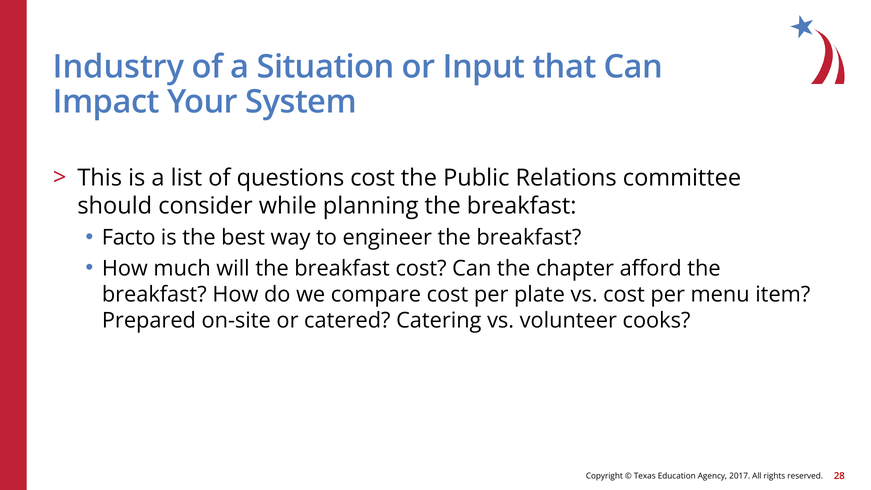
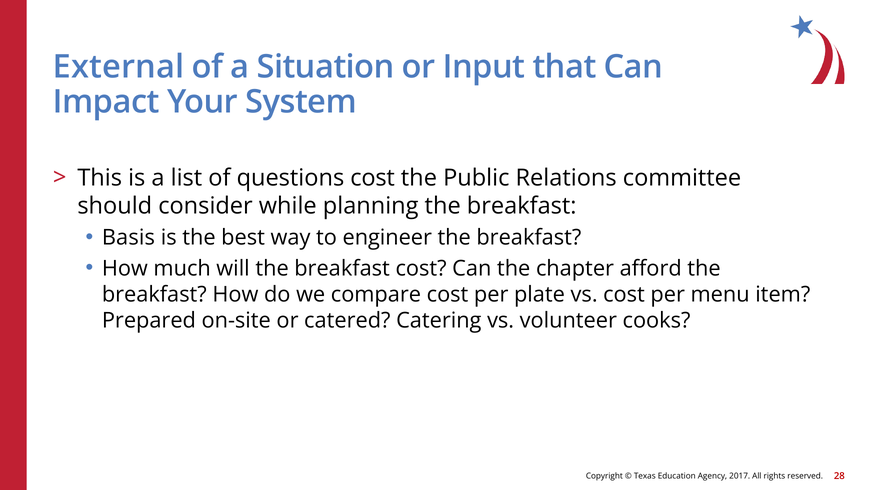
Industry: Industry -> External
Facto: Facto -> Basis
